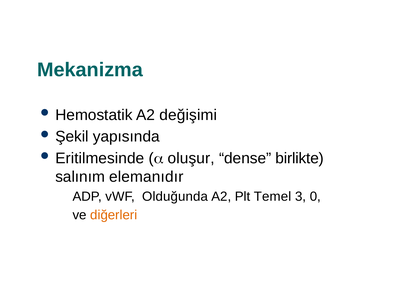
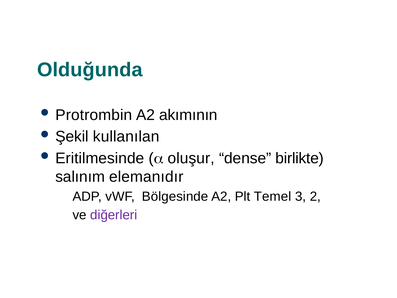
Mekanizma: Mekanizma -> Olduğunda
Hemostatik: Hemostatik -> Protrombin
değişimi: değişimi -> akımının
yapısında: yapısında -> kullanılan
Olduğunda: Olduğunda -> Bölgesinde
0: 0 -> 2
diğerleri colour: orange -> purple
